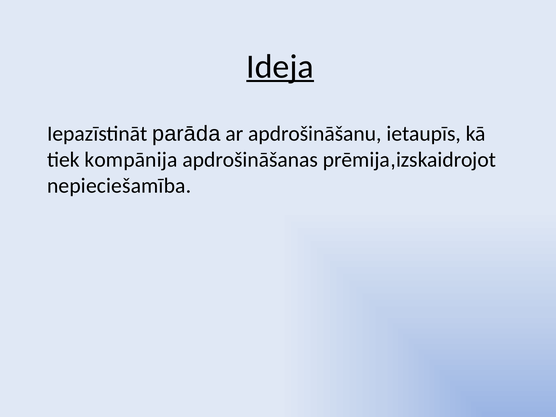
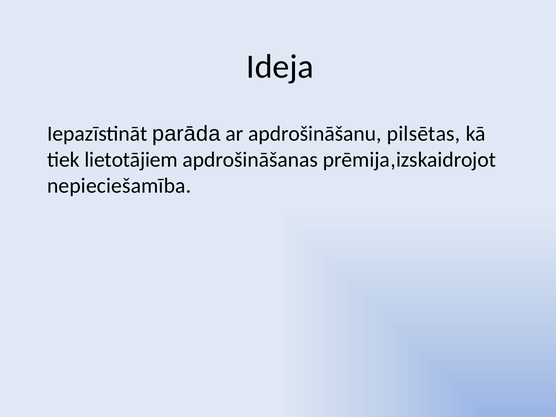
Ideja underline: present -> none
ietaupīs: ietaupīs -> pilsētas
kompānija: kompānija -> lietotājiem
